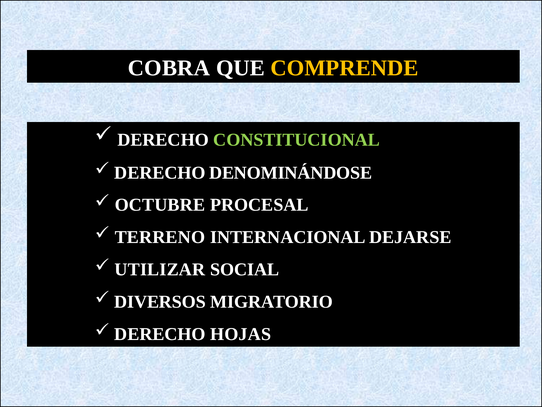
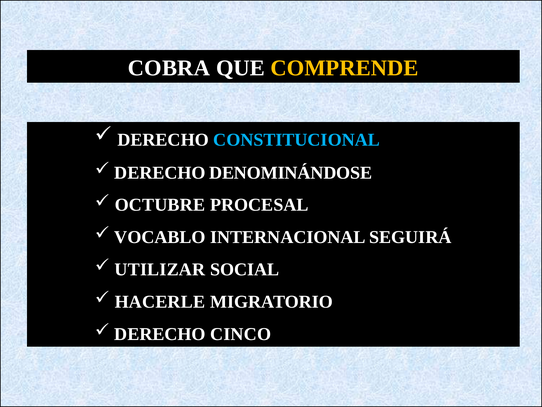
CONSTITUCIONAL colour: light green -> light blue
TERRENO: TERRENO -> VOCABLO
DEJARSE: DEJARSE -> SEGUIRÁ
DIVERSOS: DIVERSOS -> HACERLE
HOJAS: HOJAS -> CINCO
